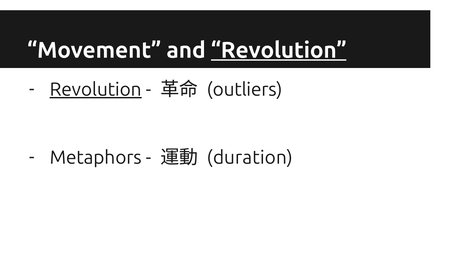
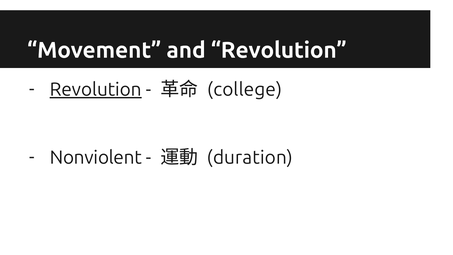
Revolution at (279, 50) underline: present -> none
outliers: outliers -> college
Metaphors: Metaphors -> Nonviolent
